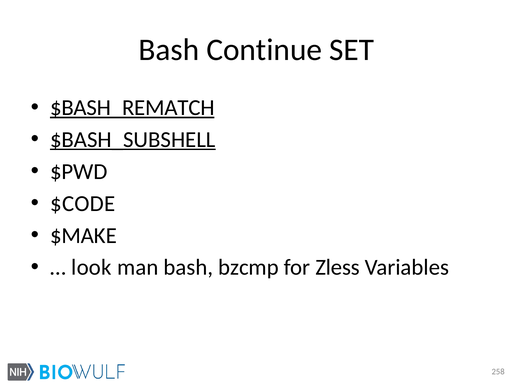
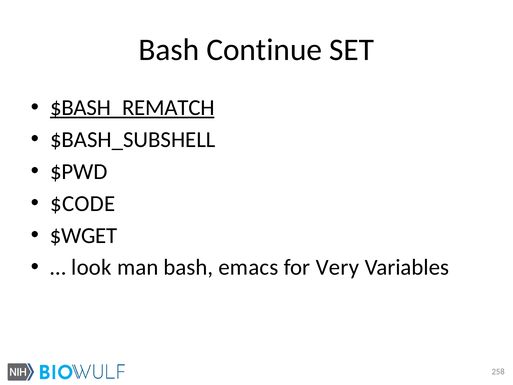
$BASH_SUBSHELL underline: present -> none
$MAKE: $MAKE -> $WGET
bzcmp: bzcmp -> emacs
Zless: Zless -> Very
